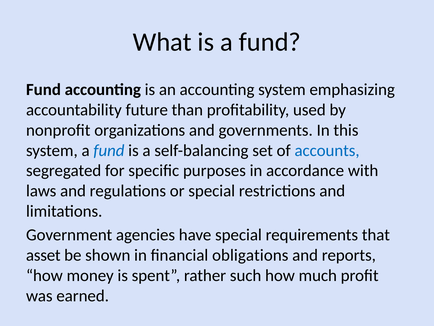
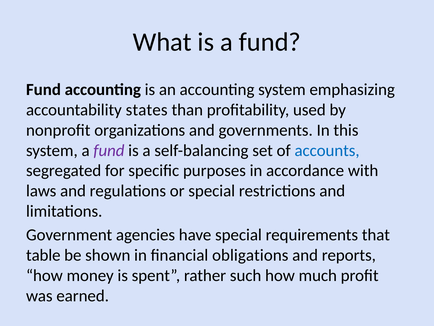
future: future -> states
fund at (109, 150) colour: blue -> purple
asset: asset -> table
